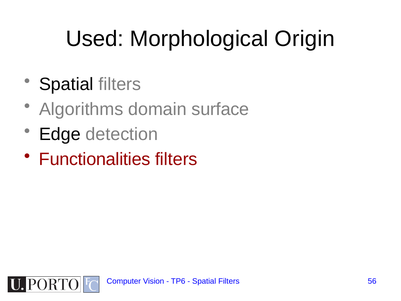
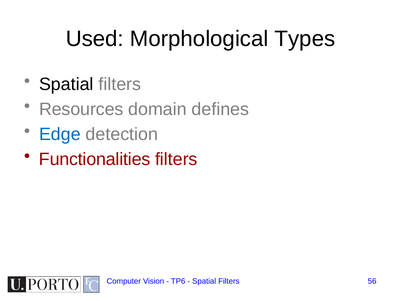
Origin: Origin -> Types
Algorithms: Algorithms -> Resources
surface: surface -> defines
Edge colour: black -> blue
